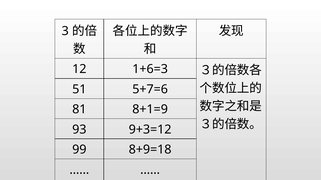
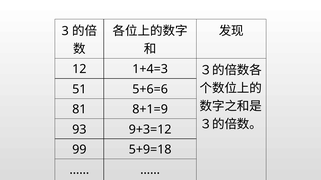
1+6=3: 1+6=3 -> 1+4=3
5+7=6: 5+7=6 -> 5+6=6
8+9=18: 8+9=18 -> 5+9=18
